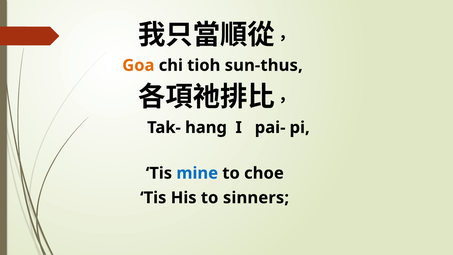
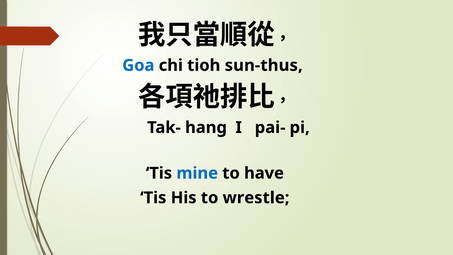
Goa colour: orange -> blue
choe: choe -> have
sinners: sinners -> wrestle
